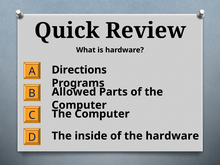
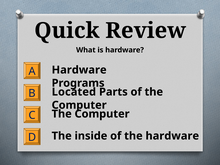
Directions at (79, 70): Directions -> Hardware
Allowed: Allowed -> Located
